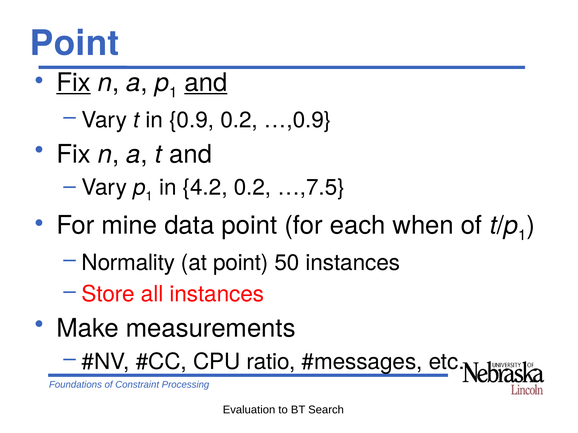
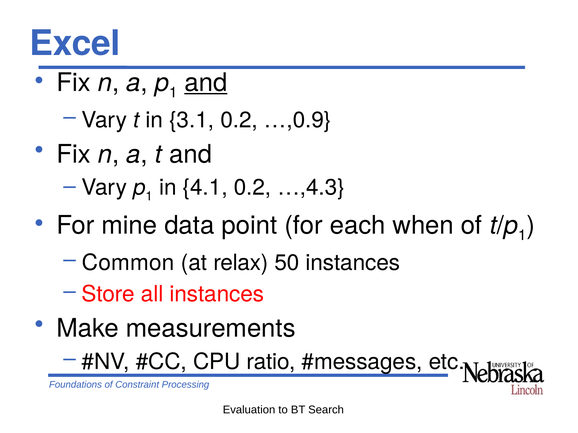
Point at (75, 43): Point -> Excel
Fix at (73, 83) underline: present -> none
0.9: 0.9 -> 3.1
4.2: 4.2 -> 4.1
…,7.5: …,7.5 -> …,4.3
Normality: Normality -> Common
at point: point -> relax
